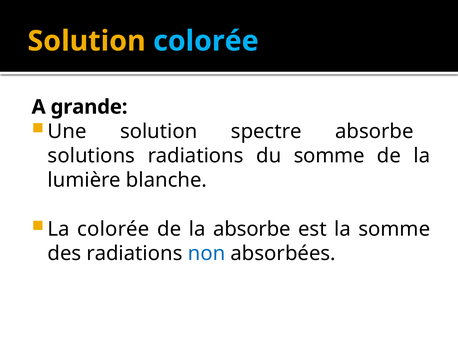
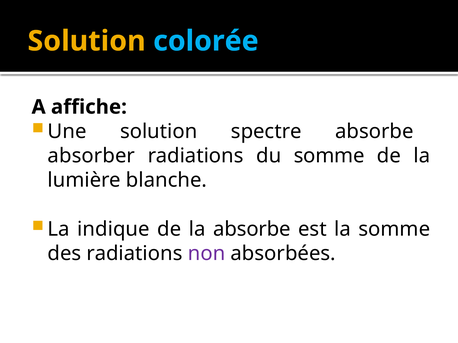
grande: grande -> affiche
solutions: solutions -> absorber
La colorée: colorée -> indique
non colour: blue -> purple
